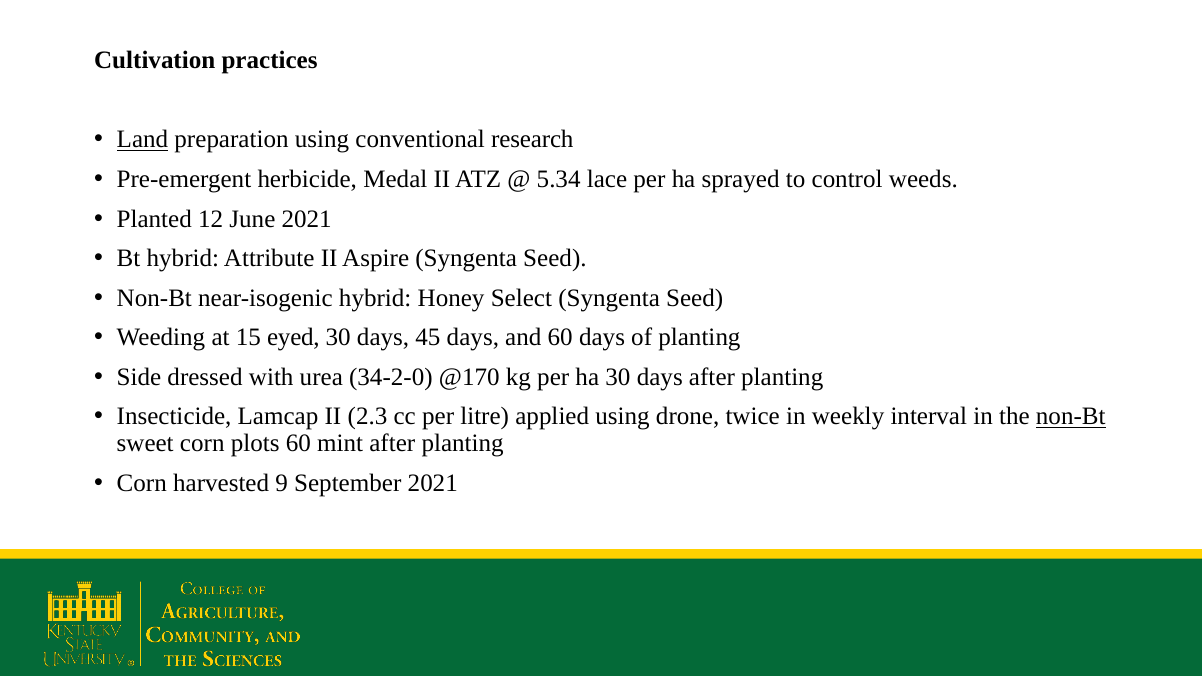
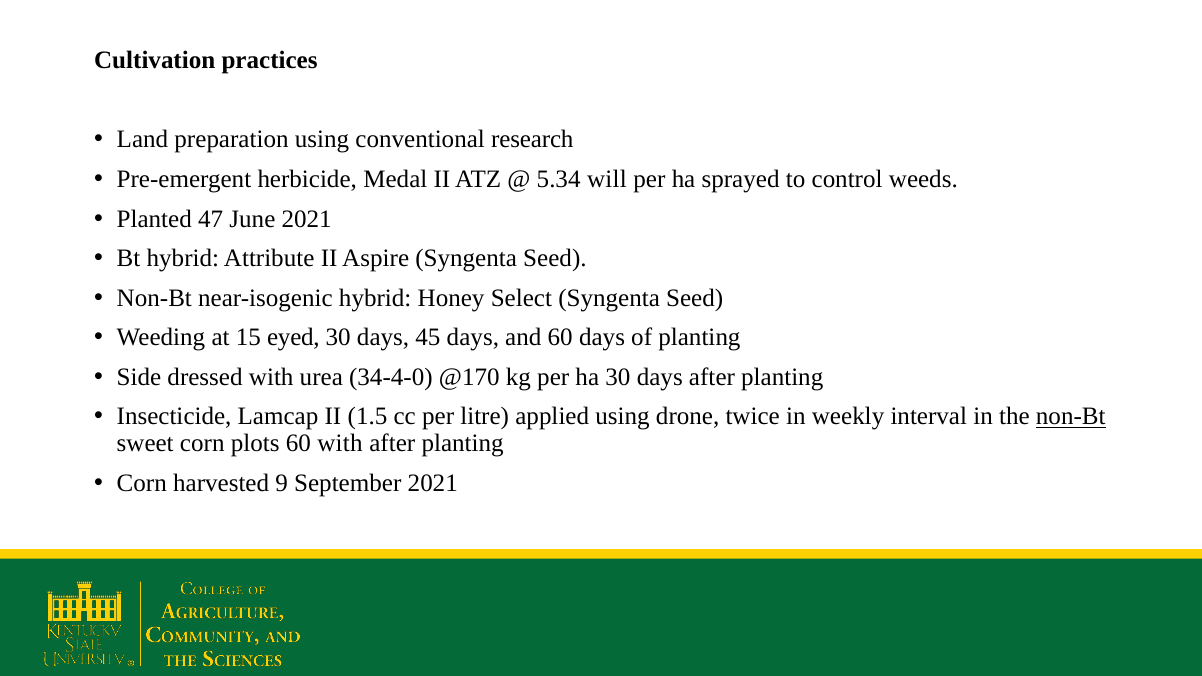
Land underline: present -> none
lace: lace -> will
12: 12 -> 47
34-2-0: 34-2-0 -> 34-4-0
2.3: 2.3 -> 1.5
60 mint: mint -> with
